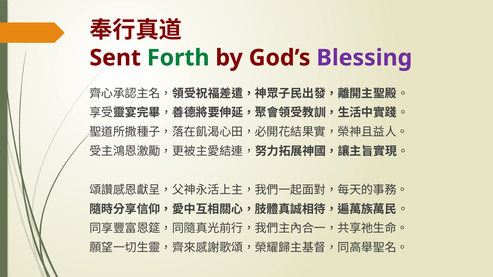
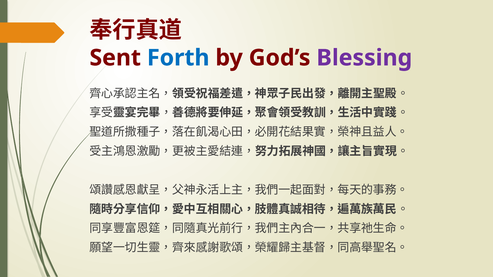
Forth colour: green -> blue
